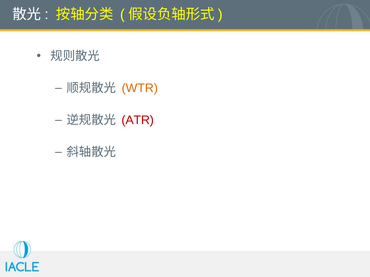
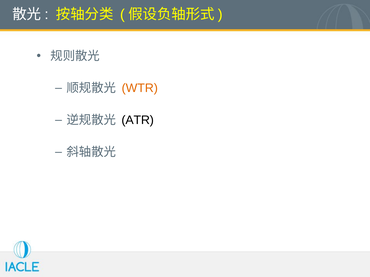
ATR colour: red -> black
